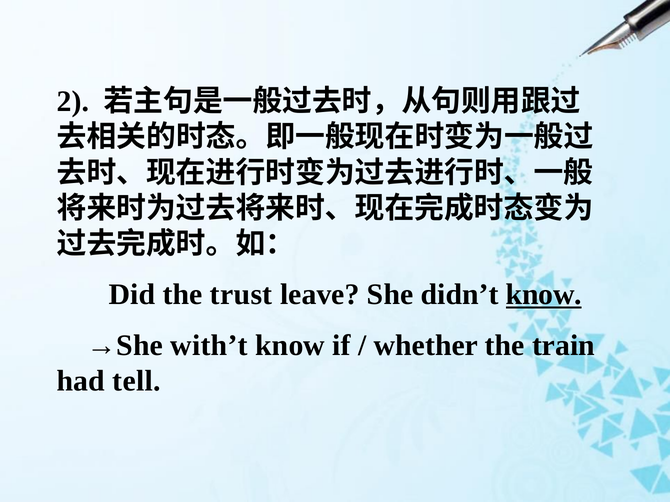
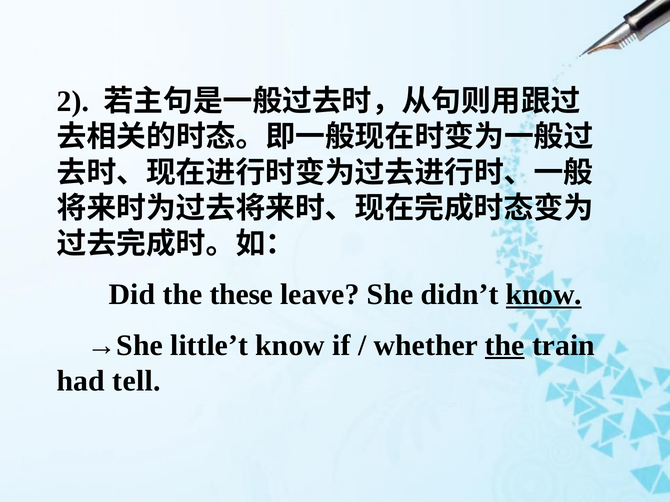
trust: trust -> these
with’t: with’t -> little’t
the at (505, 346) underline: none -> present
